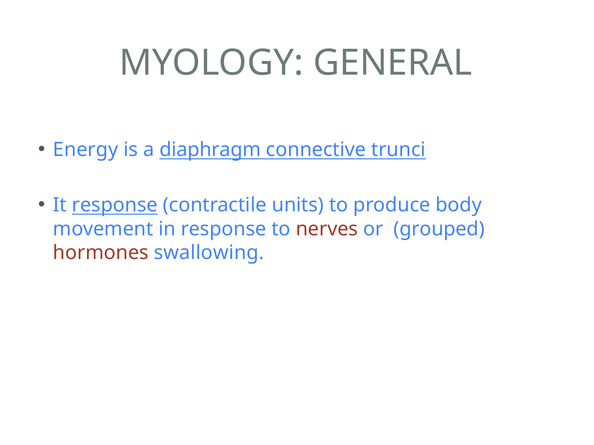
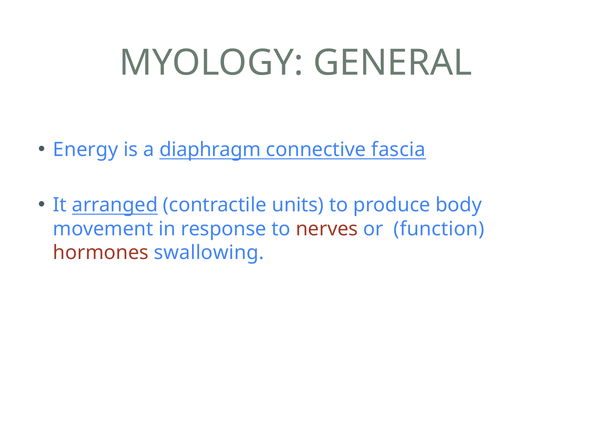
trunci: trunci -> fascia
It response: response -> arranged
grouped: grouped -> function
